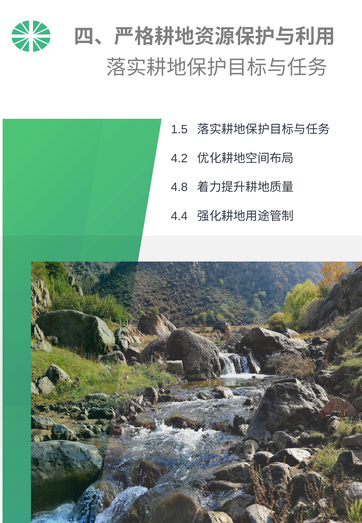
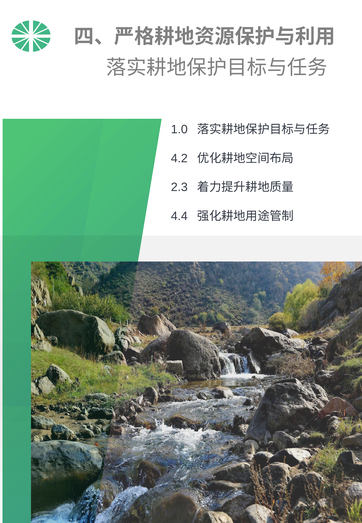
1.5: 1.5 -> 1.0
4.8: 4.8 -> 2.3
